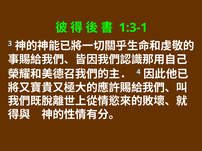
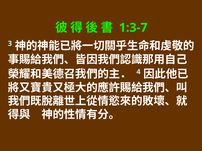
1:3-1: 1:3-1 -> 1:3-7
